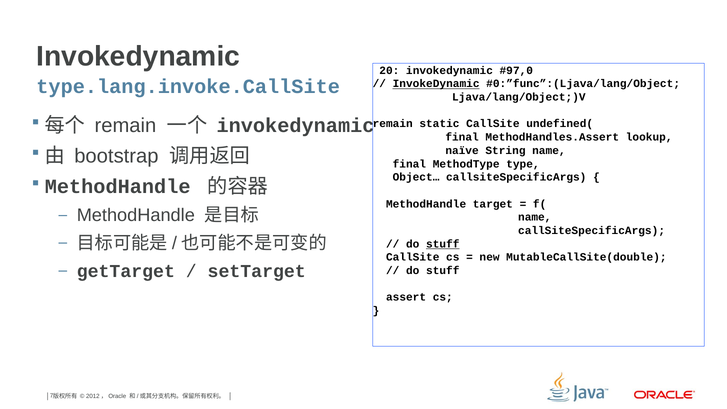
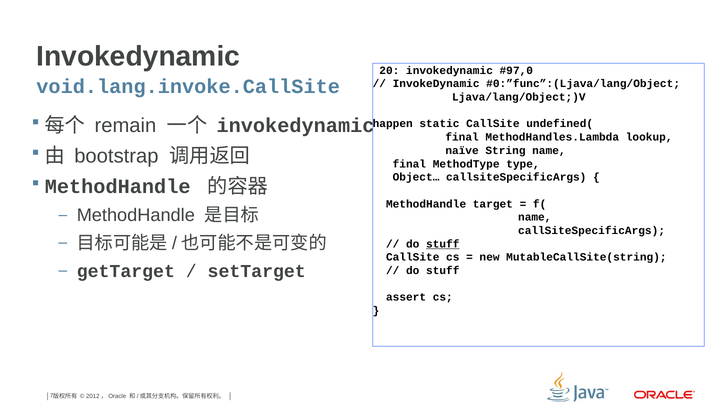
type.lang.invoke.CallSite: type.lang.invoke.CallSite -> void.lang.invoke.CallSite
InvokeDynamic at (436, 84) underline: present -> none
remain at (393, 124): remain -> happen
MethodHandles.Assert: MethodHandles.Assert -> MethodHandles.Lambda
MutableCallSite(double: MutableCallSite(double -> MutableCallSite(string
